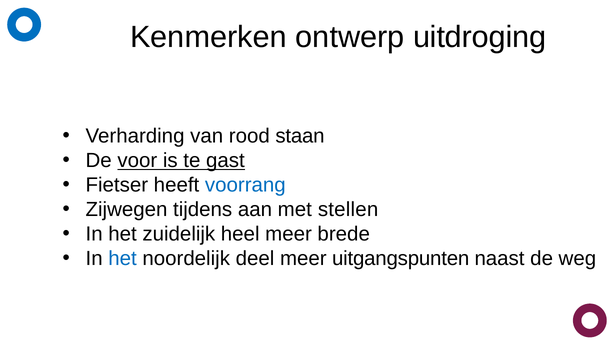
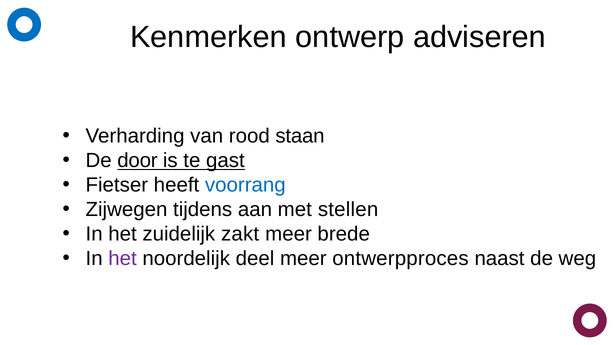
uitdroging: uitdroging -> adviseren
voor: voor -> door
heel: heel -> zakt
het at (123, 259) colour: blue -> purple
uitgangspunten: uitgangspunten -> ontwerpproces
